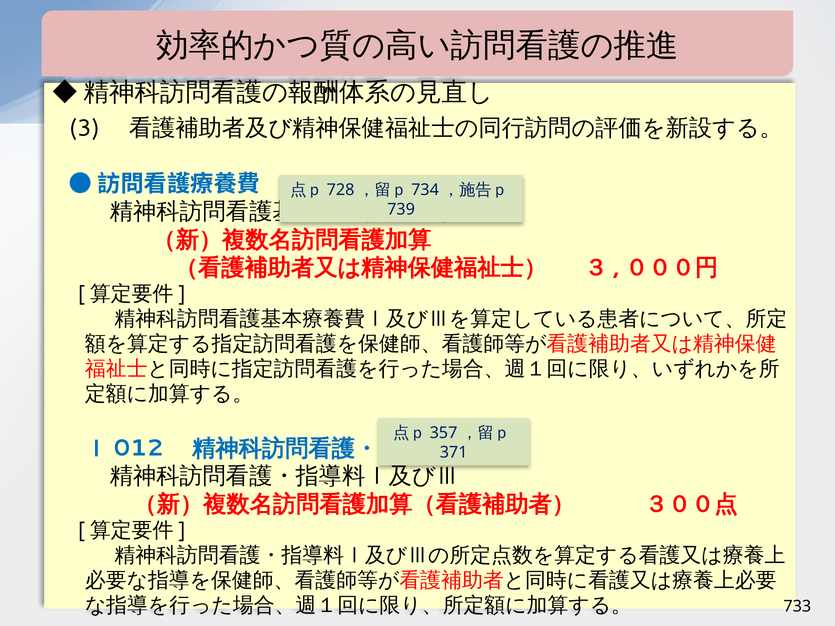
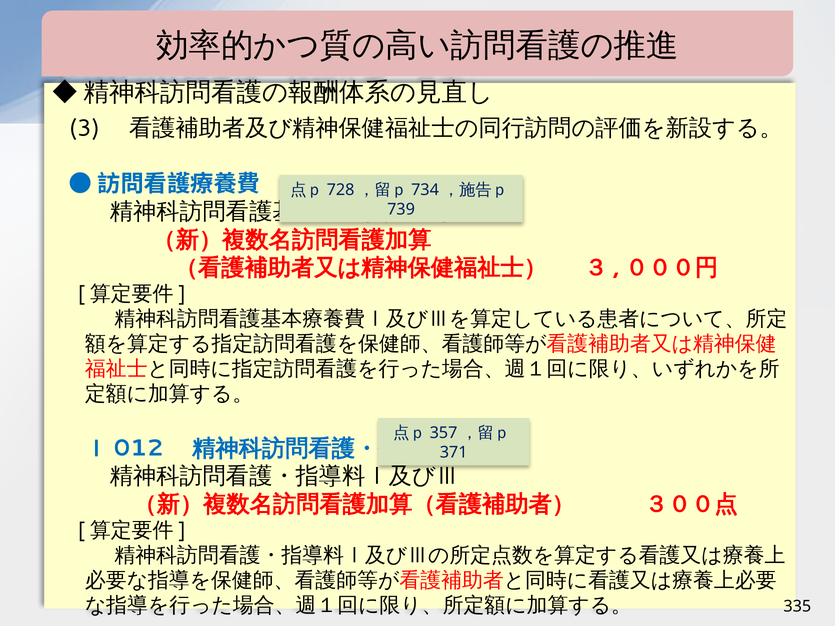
733: 733 -> 335
